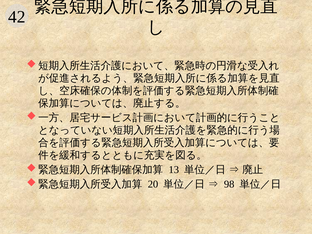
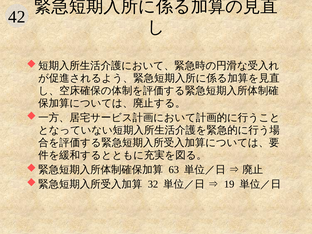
13: 13 -> 63
20: 20 -> 32
98: 98 -> 19
